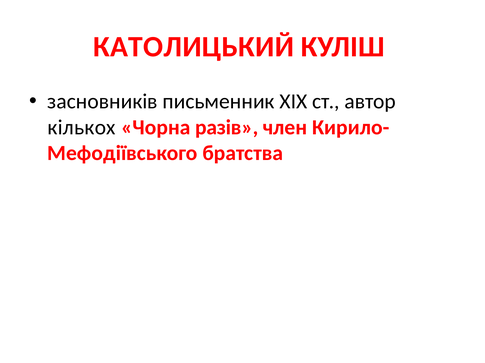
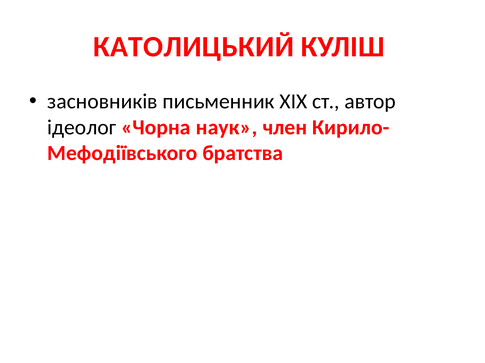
кількох: кількох -> ідеолог
разів: разів -> наук
